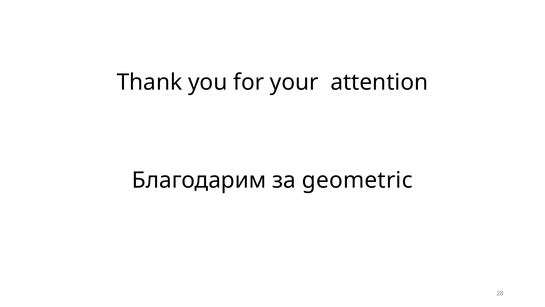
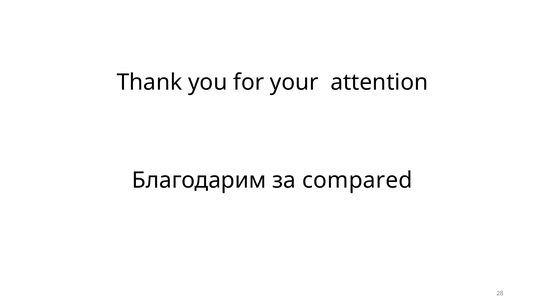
geometric: geometric -> compared
